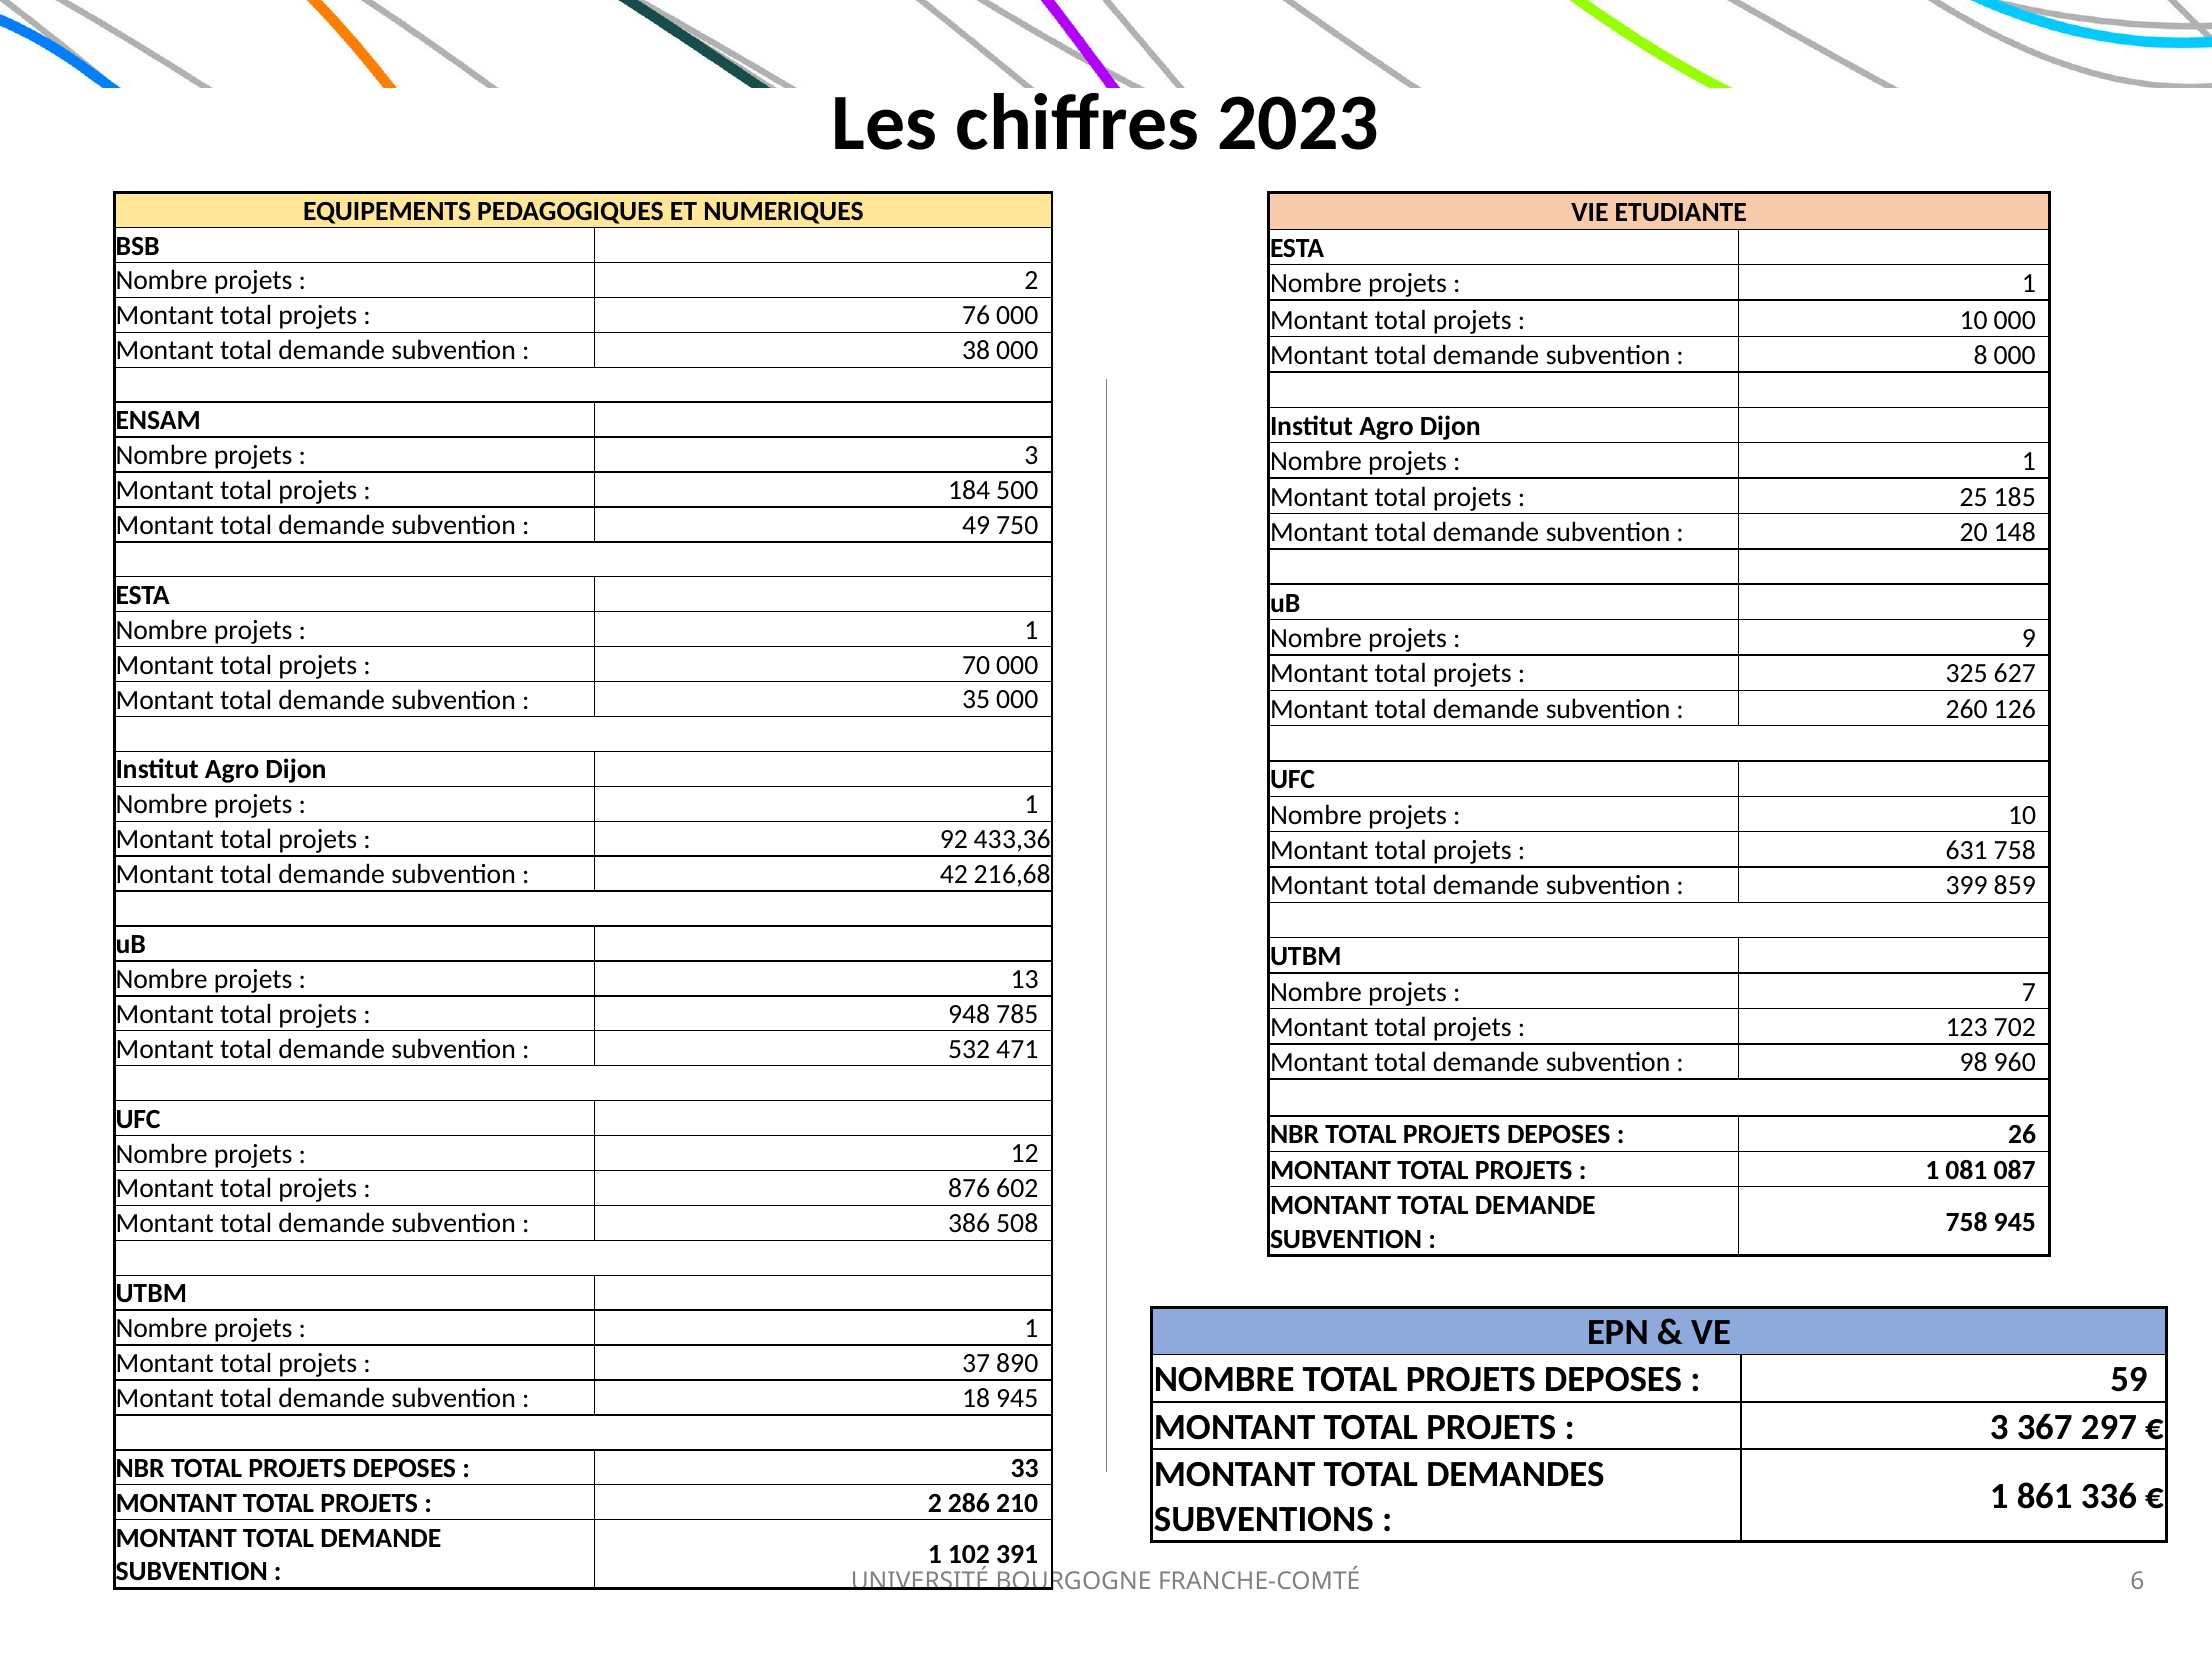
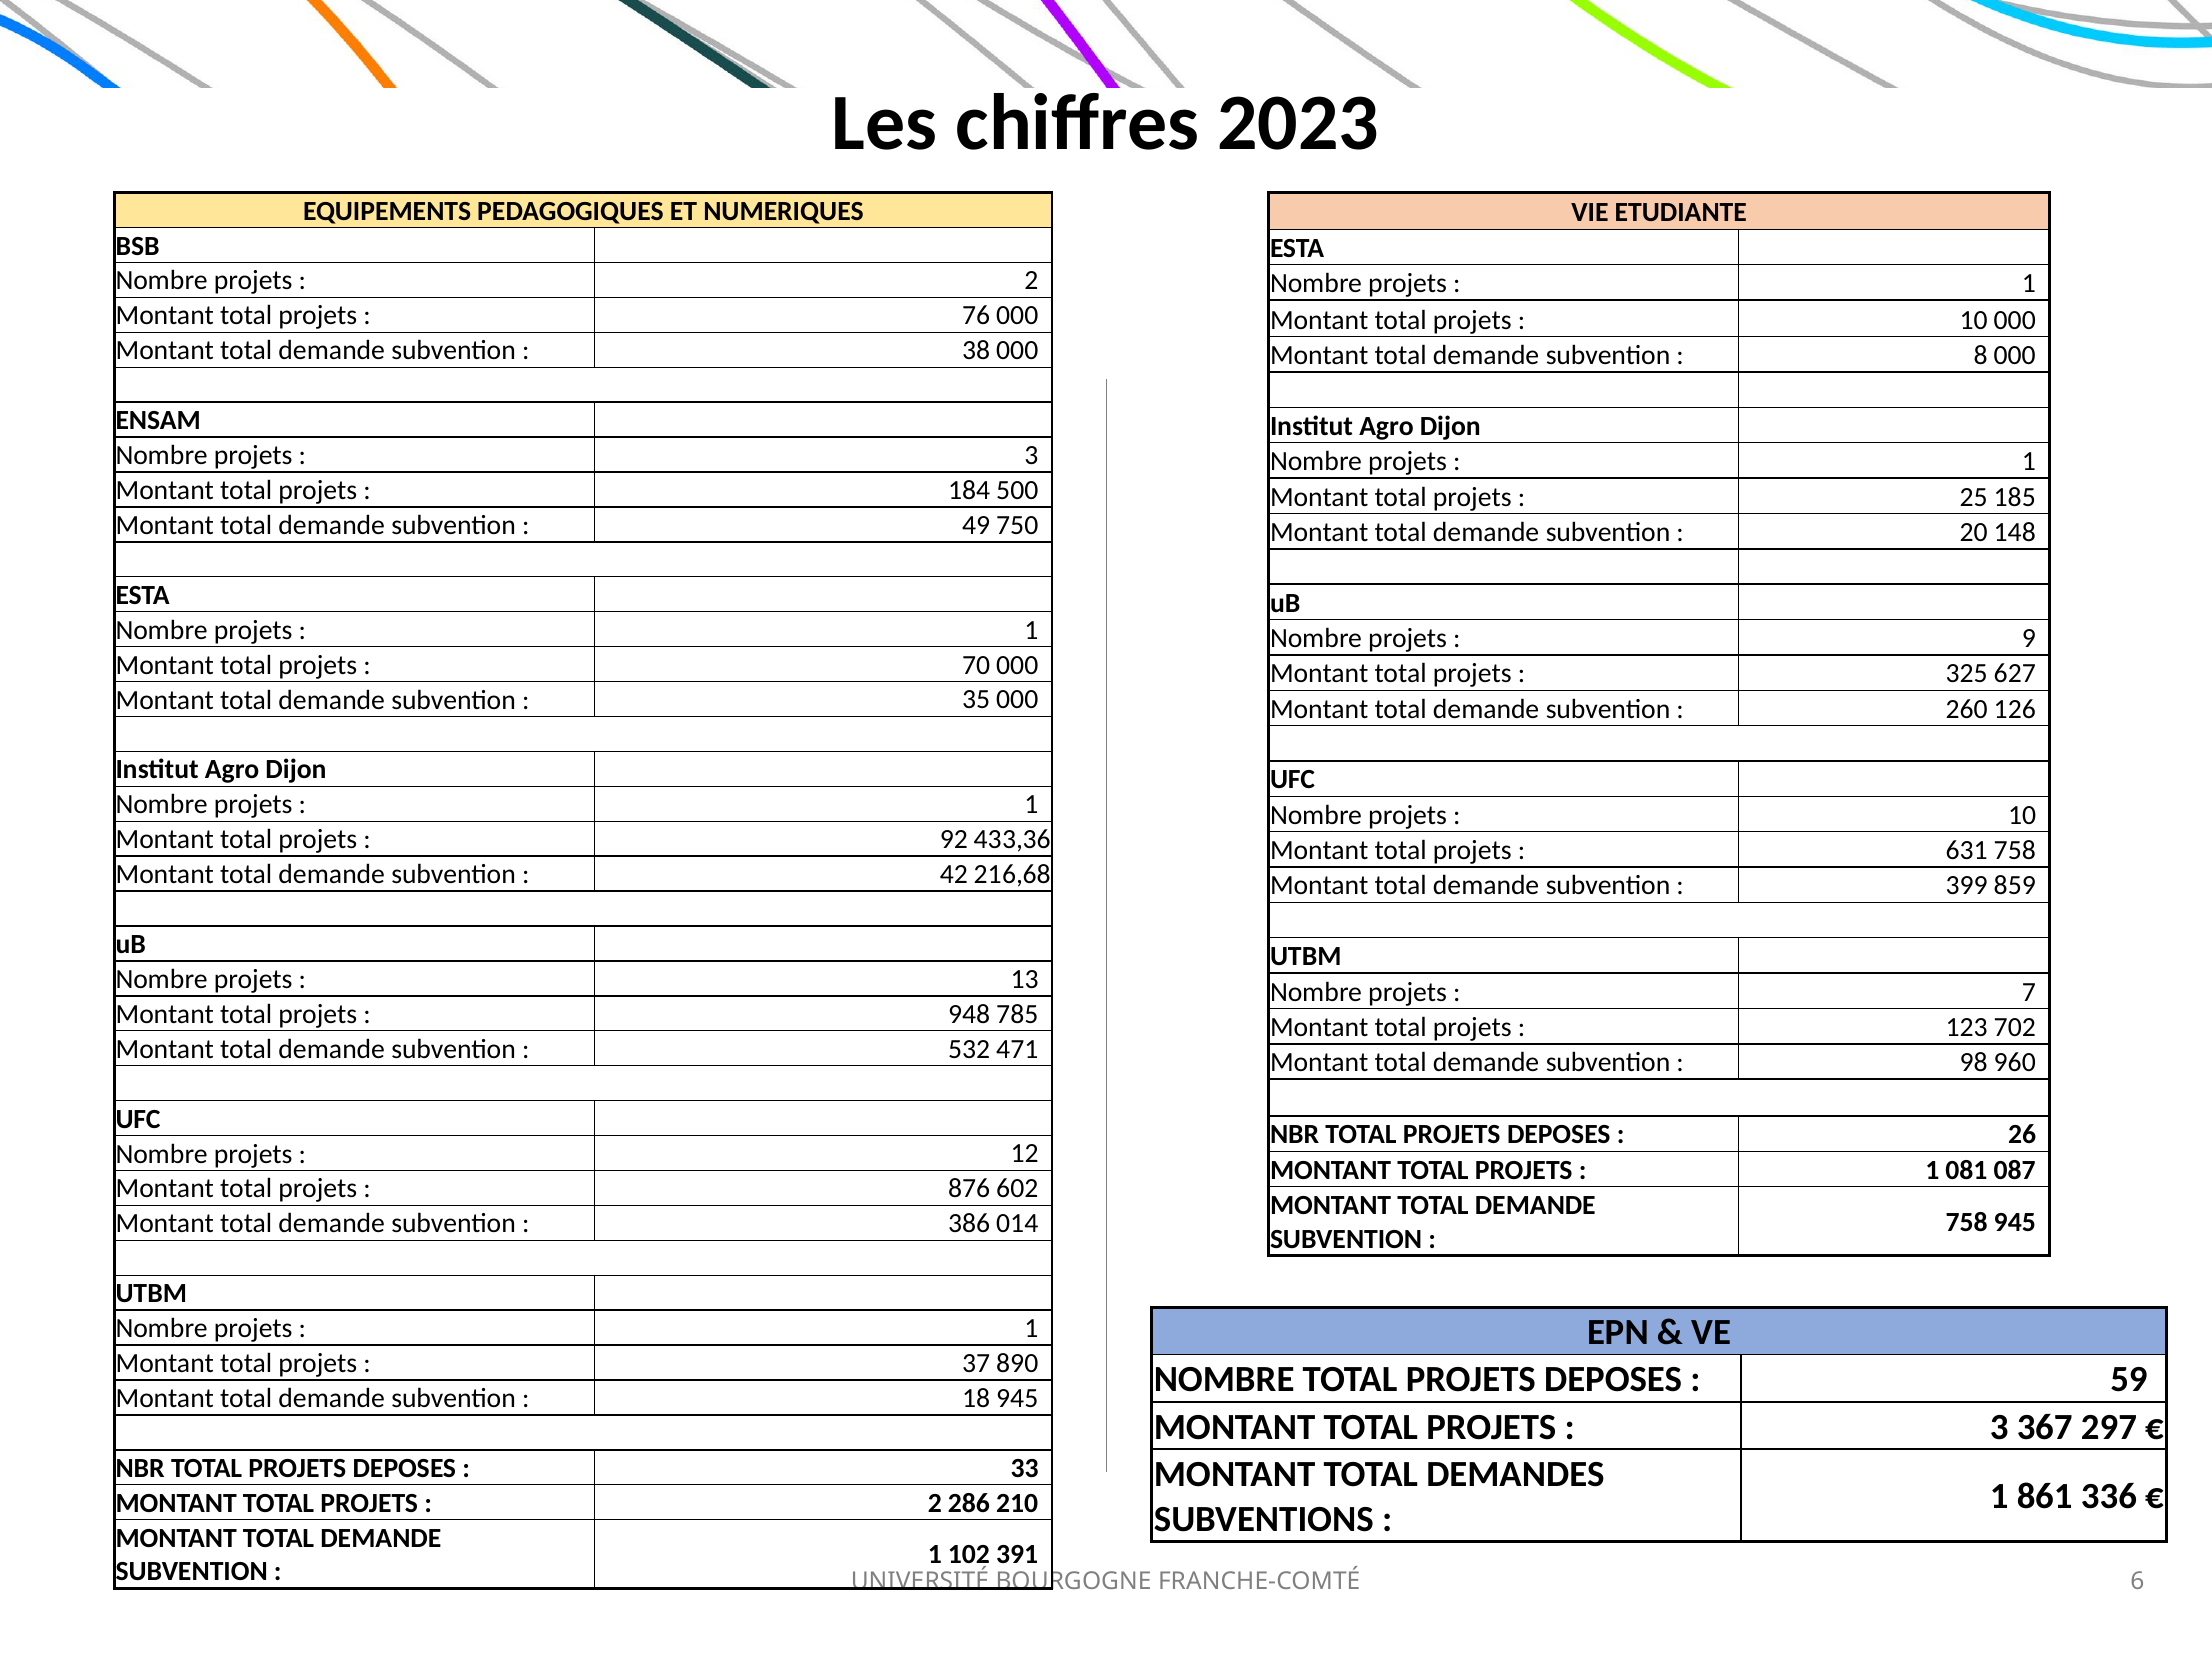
508: 508 -> 014
